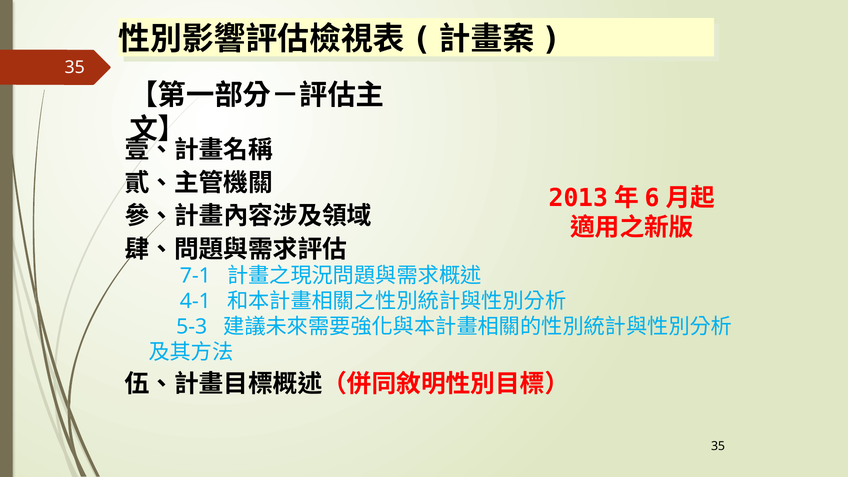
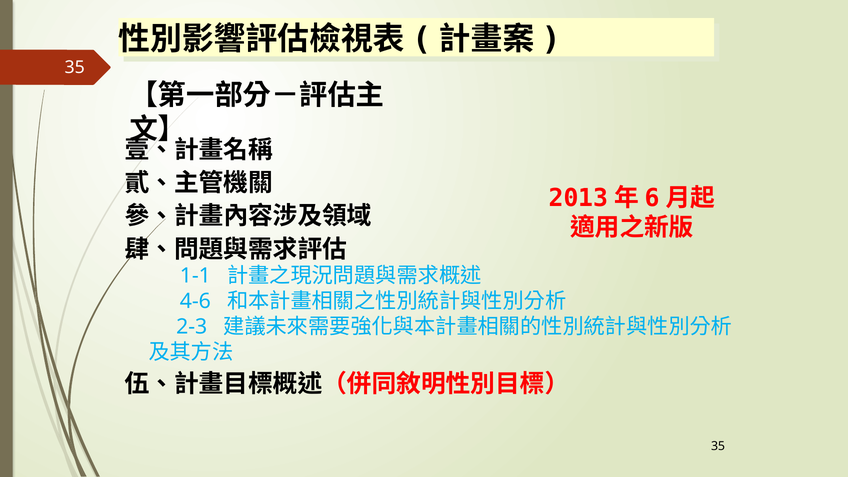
7-1: 7-1 -> 1-1
4-1: 4-1 -> 4-6
5-3: 5-3 -> 2-3
